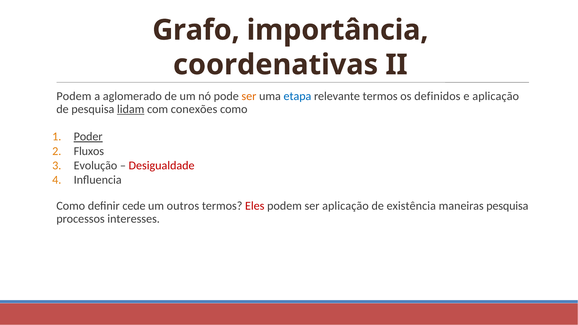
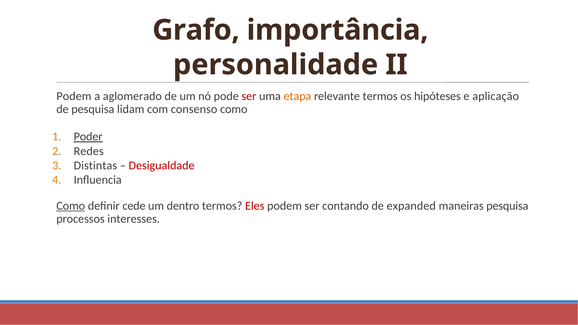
coordenativas: coordenativas -> personalidade
ser at (249, 96) colour: orange -> red
etapa colour: blue -> orange
definidos: definidos -> hipóteses
lidam underline: present -> none
conexões: conexões -> consenso
Fluxos: Fluxos -> Redes
Evolução: Evolução -> Distintas
Como at (71, 206) underline: none -> present
outros: outros -> dentro
ser aplicação: aplicação -> contando
existência: existência -> expanded
